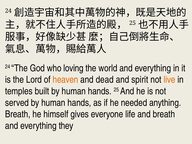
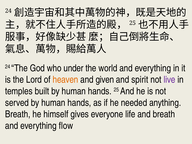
loving: loving -> under
dead: dead -> given
live colour: orange -> purple
they: they -> flow
